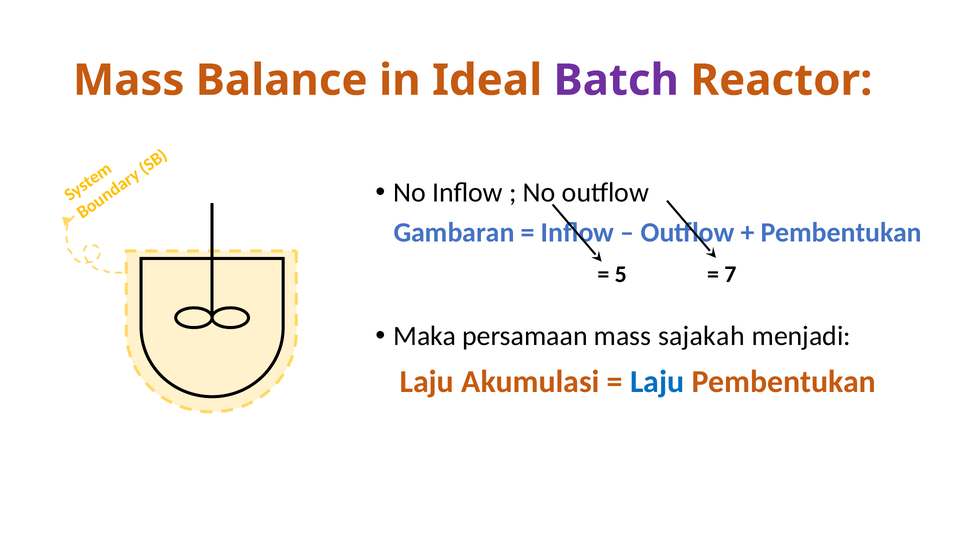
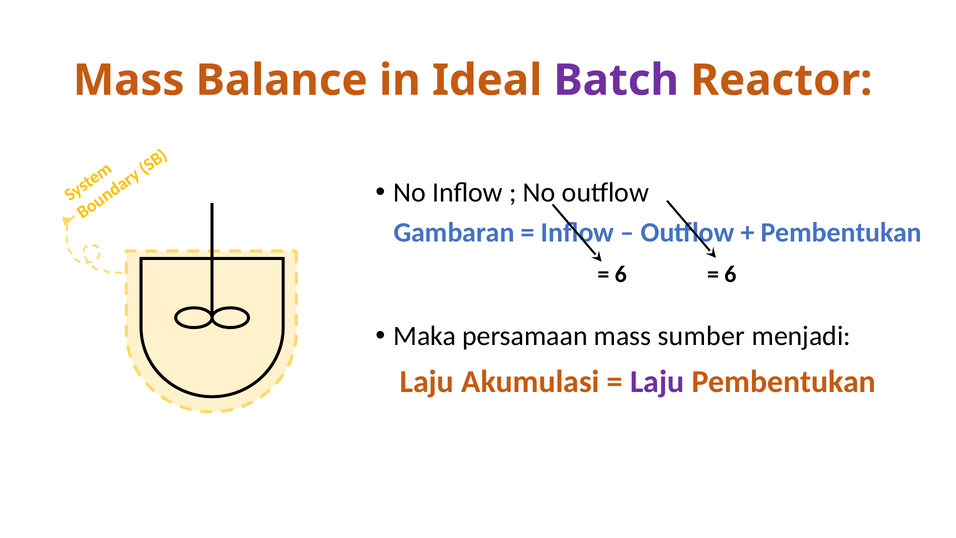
5 at (621, 274): 5 -> 6
7 at (730, 274): 7 -> 6
sajakah: sajakah -> sumber
Laju at (657, 381) colour: blue -> purple
